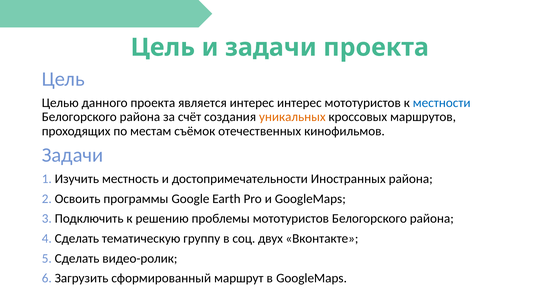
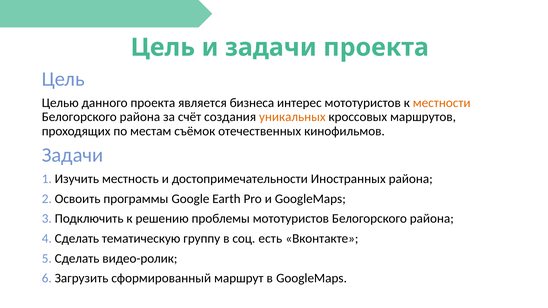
является интерес: интерес -> бизнеса
местности colour: blue -> orange
двух: двух -> есть
